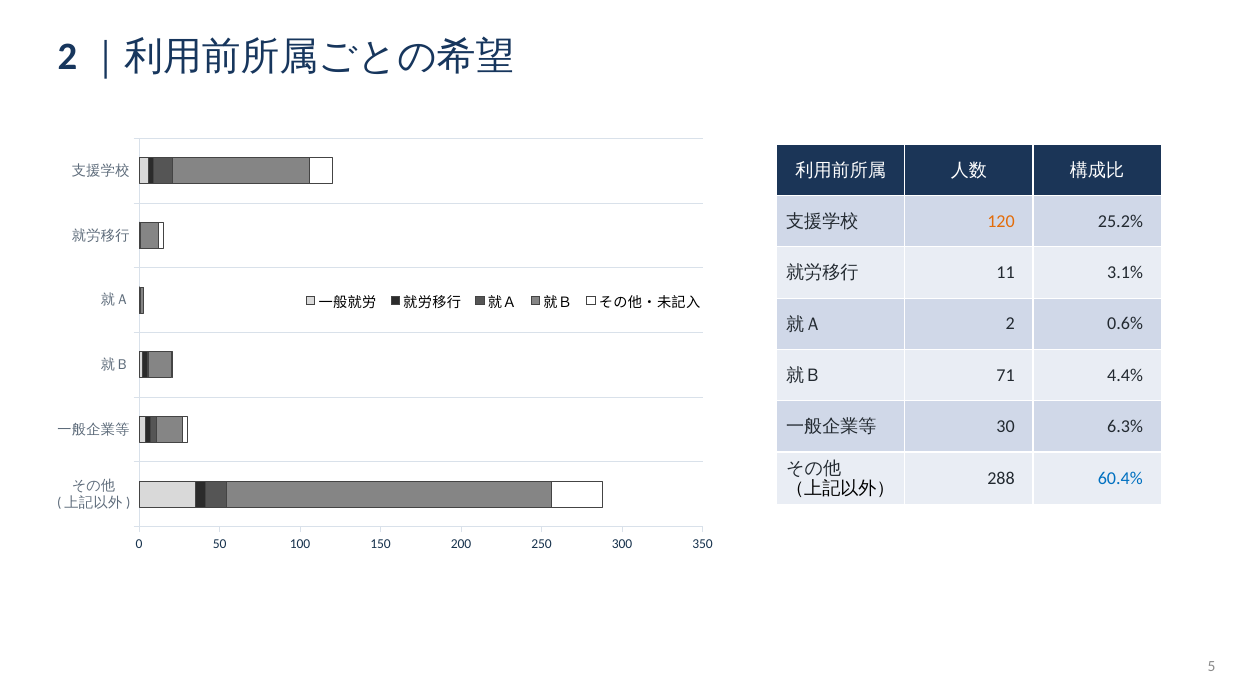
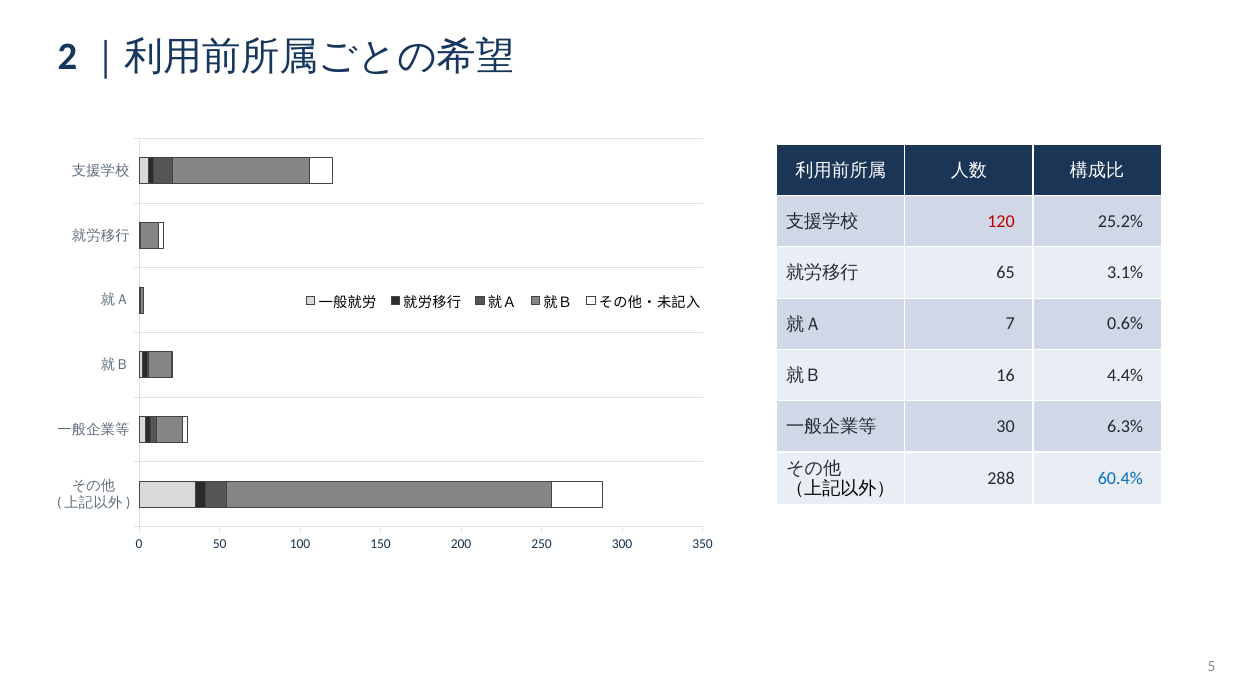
120 colour: orange -> red
11: 11 -> 65
2: 2 -> 7
71: 71 -> 16
